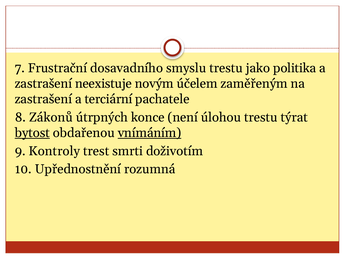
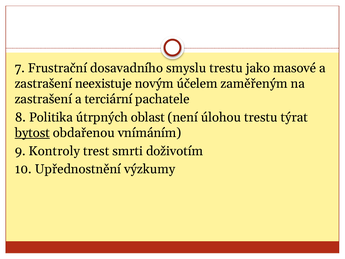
politika: politika -> masové
Zákonů: Zákonů -> Politika
konce: konce -> oblast
vnímáním underline: present -> none
rozumná: rozumná -> výzkumy
